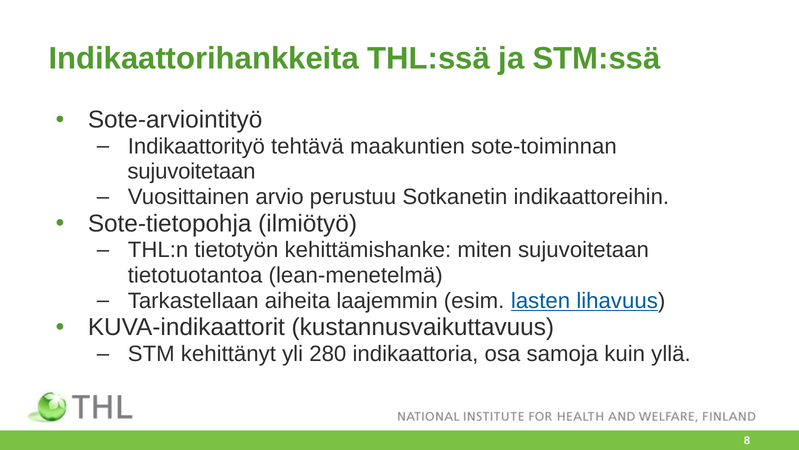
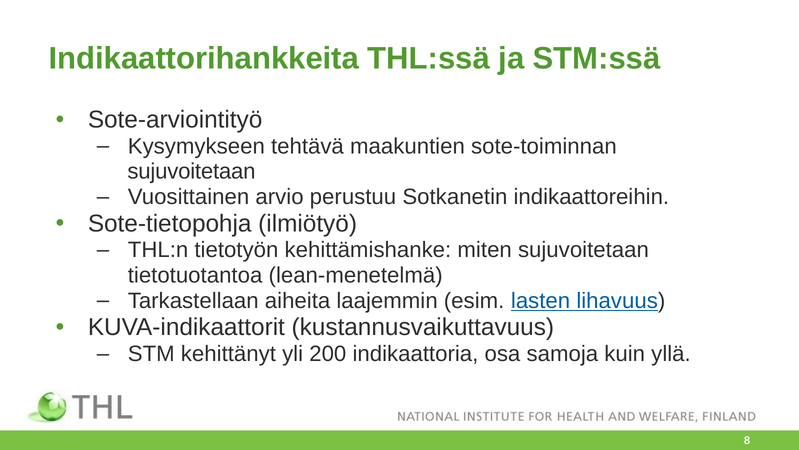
Indikaattorityö: Indikaattorityö -> Kysymykseen
280: 280 -> 200
